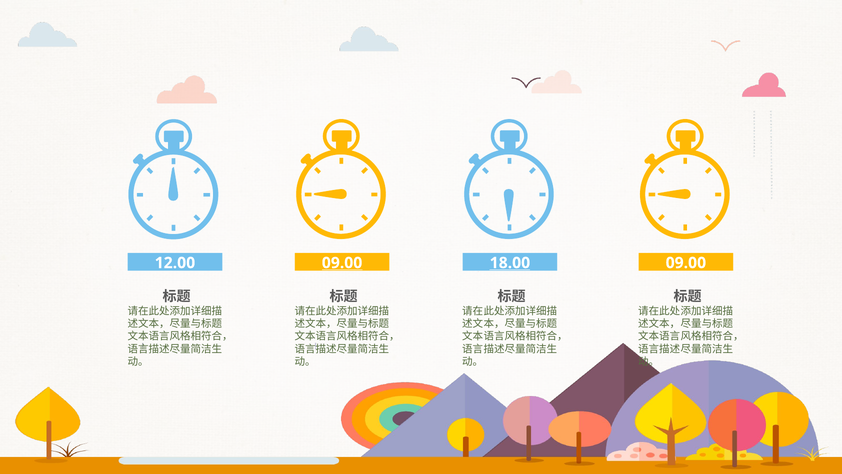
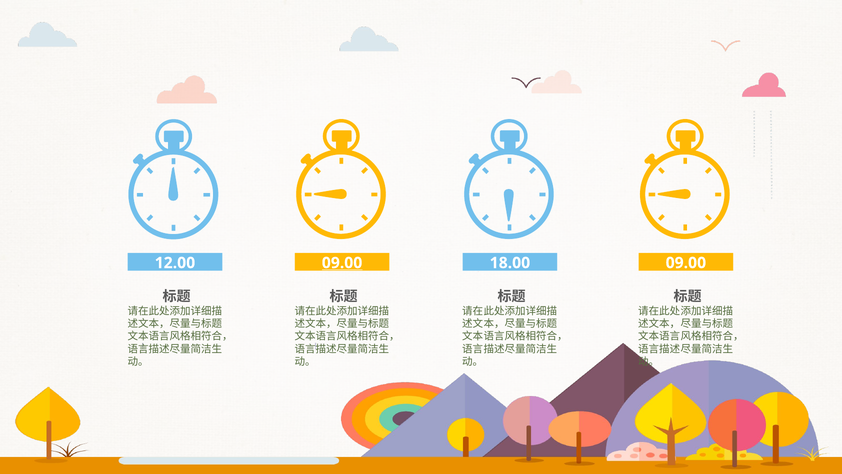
18.00 underline: present -> none
